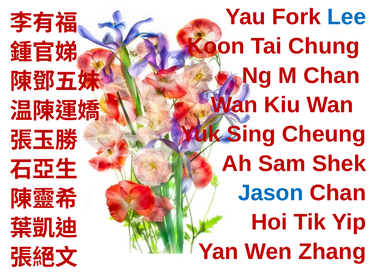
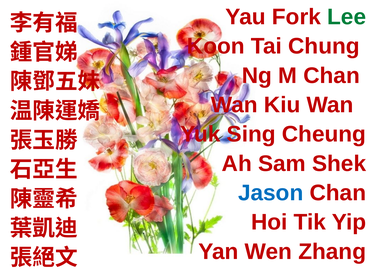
Lee colour: blue -> green
